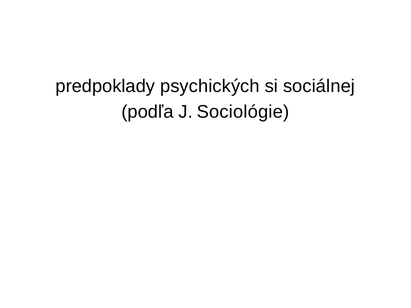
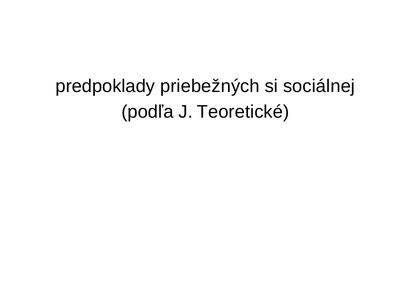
psychických: psychických -> priebežných
Sociológie: Sociológie -> Teoretické
